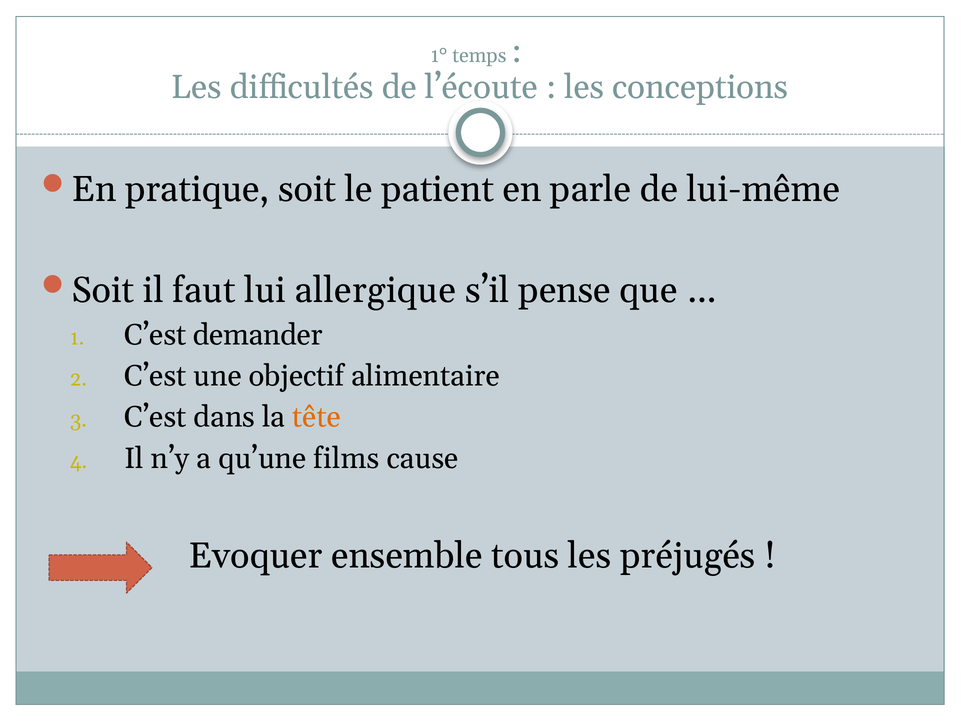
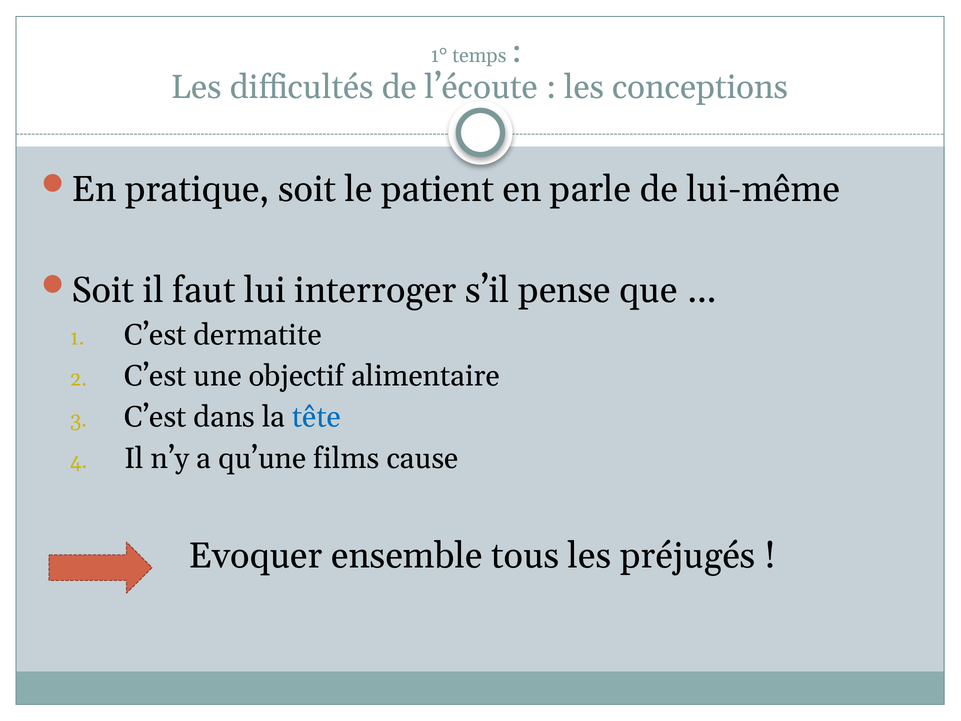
allergique: allergique -> interroger
demander: demander -> dermatite
tête colour: orange -> blue
